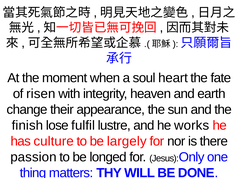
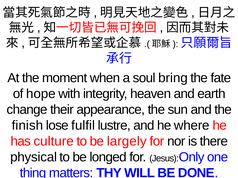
heart: heart -> bring
risen: risen -> hope
works: works -> where
passion: passion -> physical
